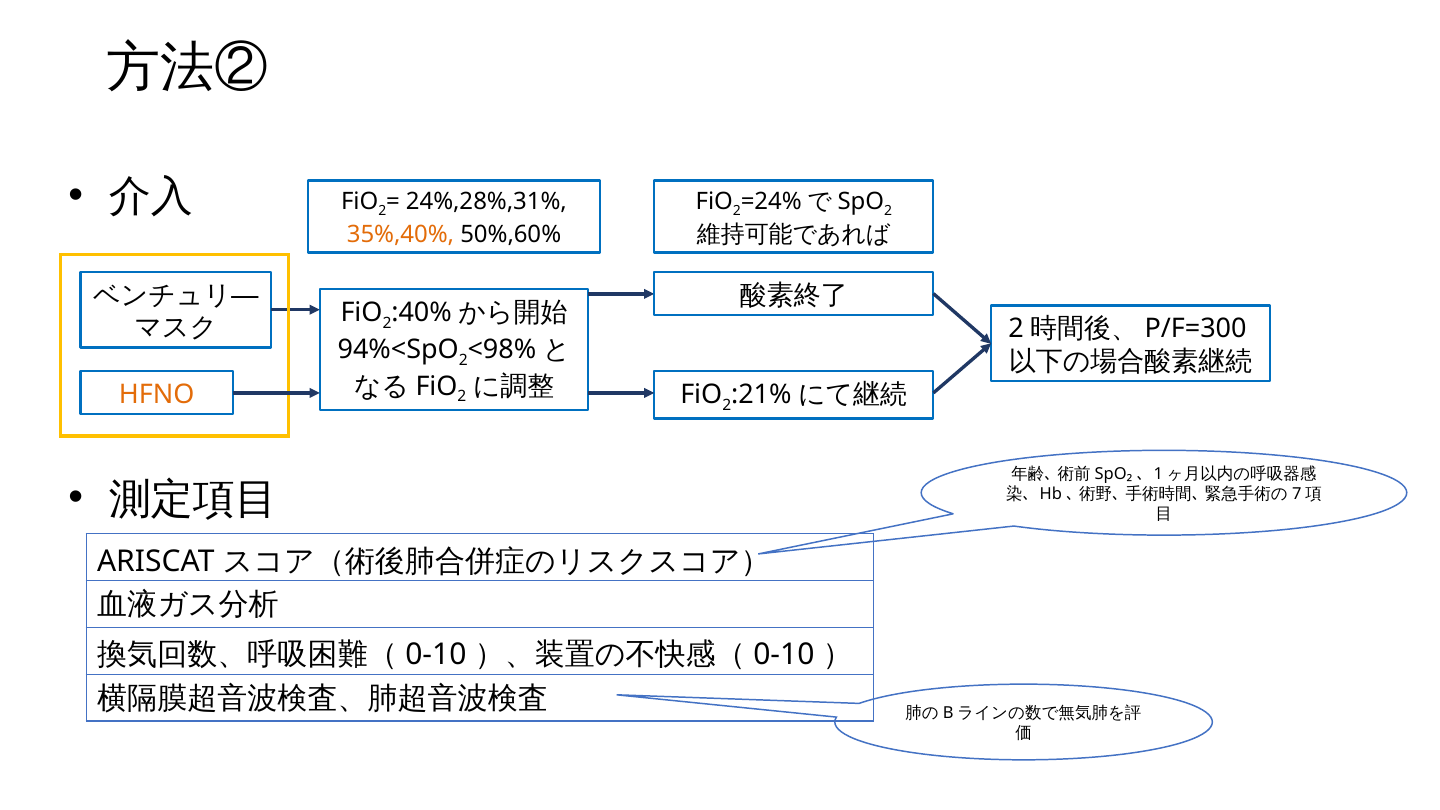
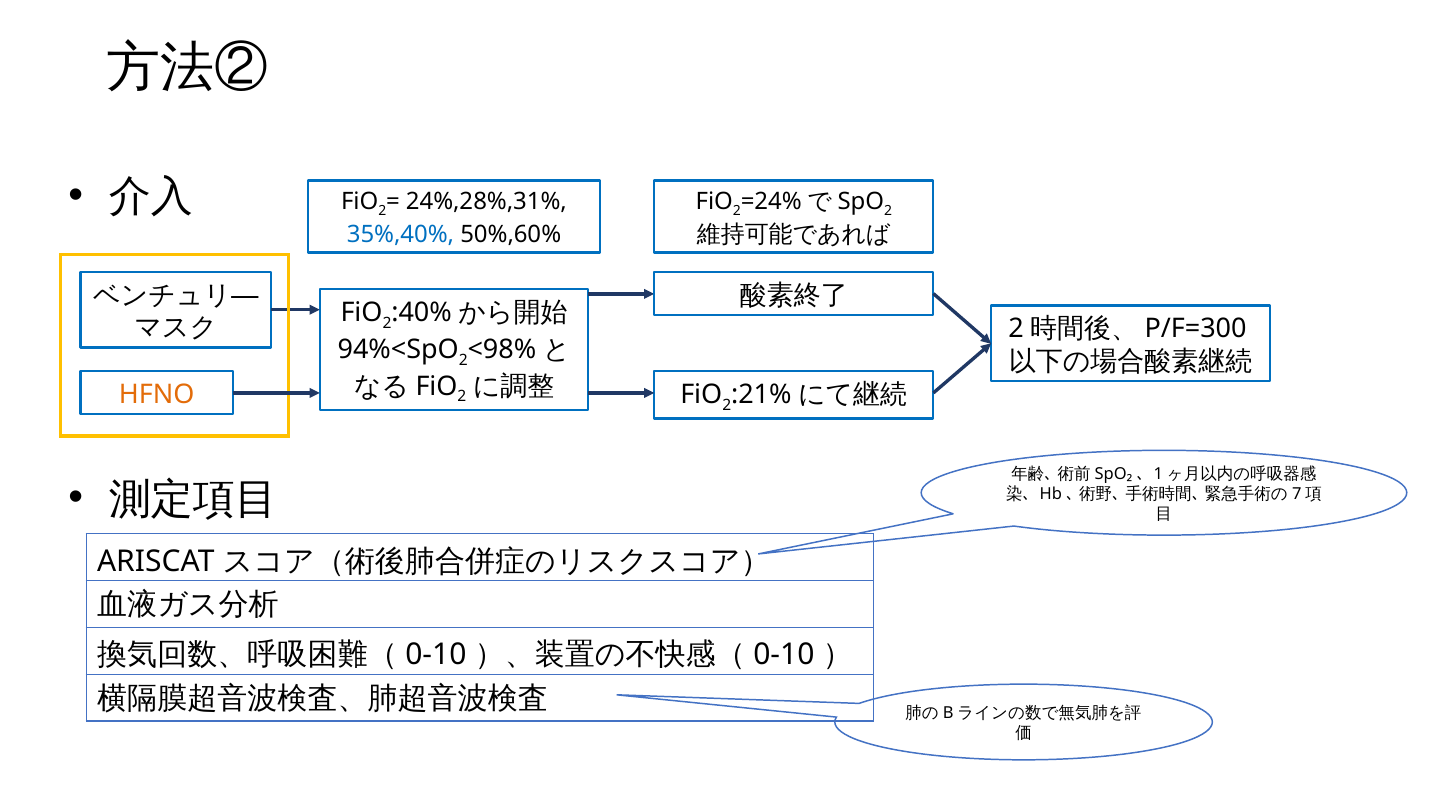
35%,40% colour: orange -> blue
